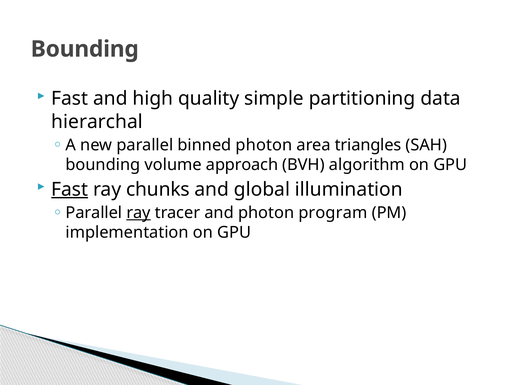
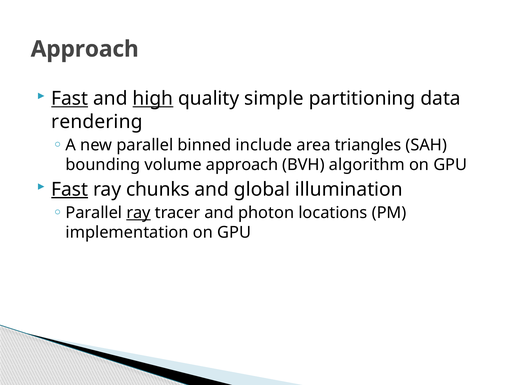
Bounding at (85, 49): Bounding -> Approach
Fast at (70, 99) underline: none -> present
high underline: none -> present
hierarchal: hierarchal -> rendering
binned photon: photon -> include
program: program -> locations
